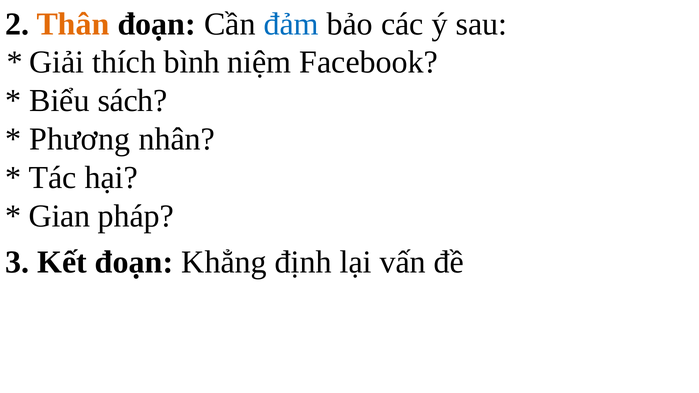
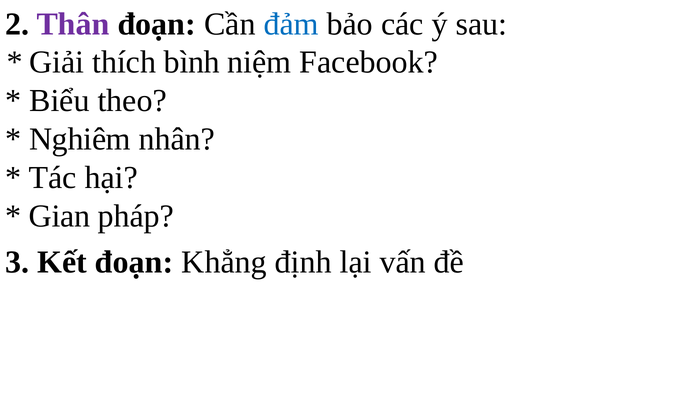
Thân colour: orange -> purple
sách: sách -> theo
Phương: Phương -> Nghiêm
